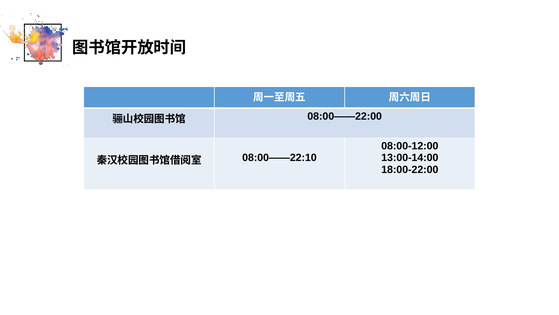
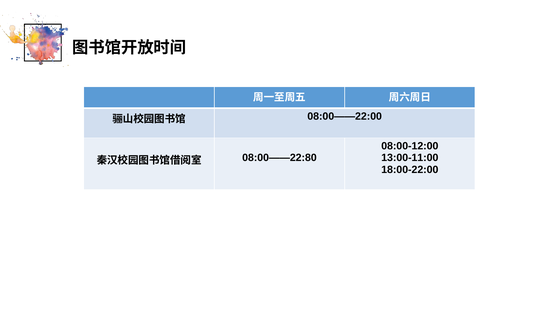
13:00-14:00: 13:00-14:00 -> 13:00-11:00
08:00——22:10: 08:00——22:10 -> 08:00——22:80
